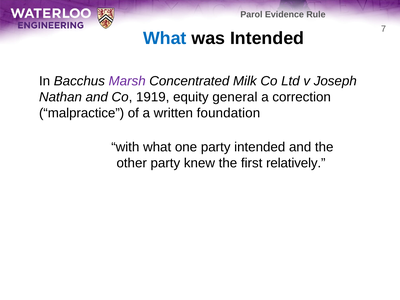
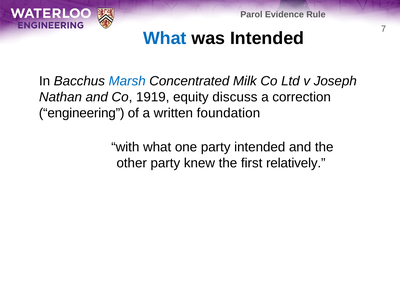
Marsh colour: purple -> blue
general: general -> discuss
malpractice: malpractice -> engineering
